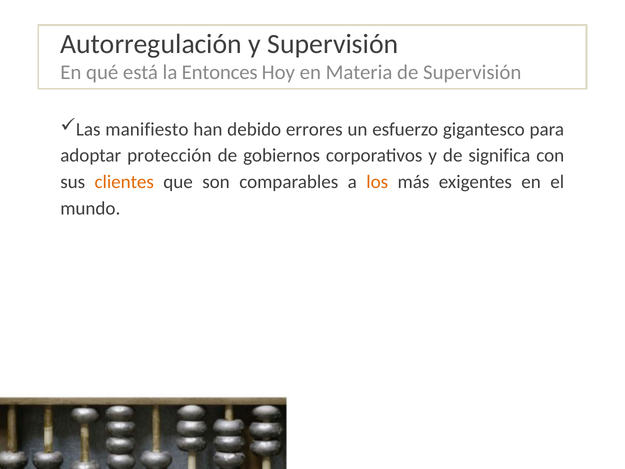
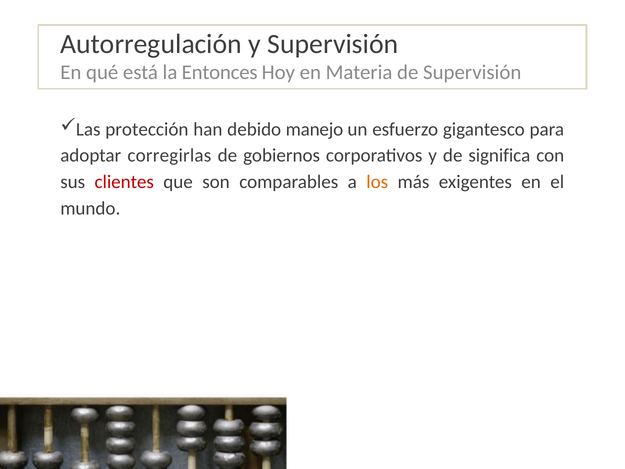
manifiesto: manifiesto -> protección
errores: errores -> manejo
protección: protección -> corregirlas
clientes colour: orange -> red
